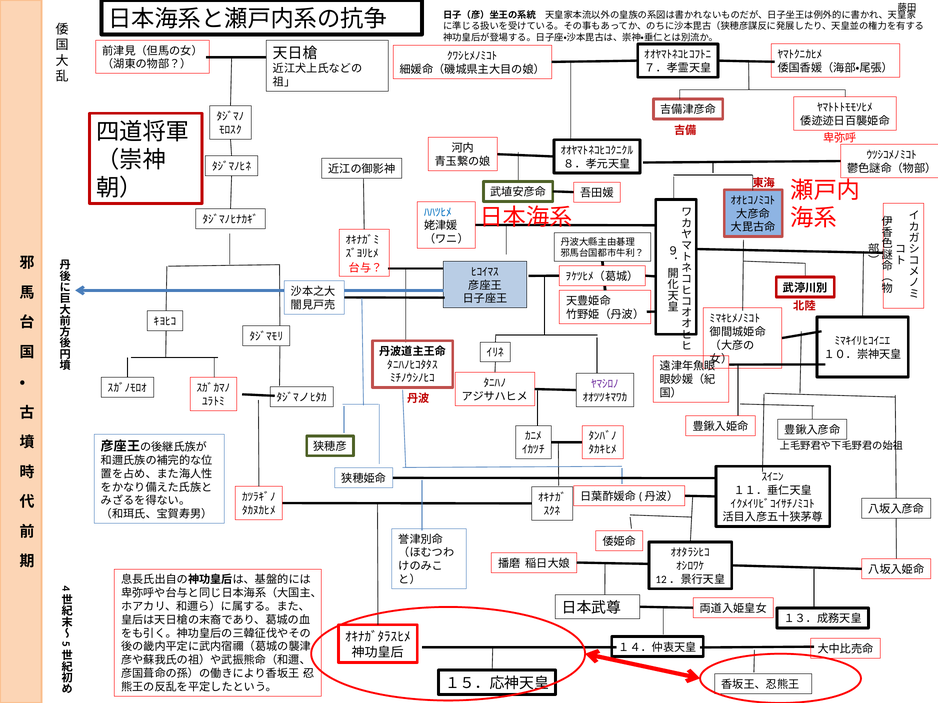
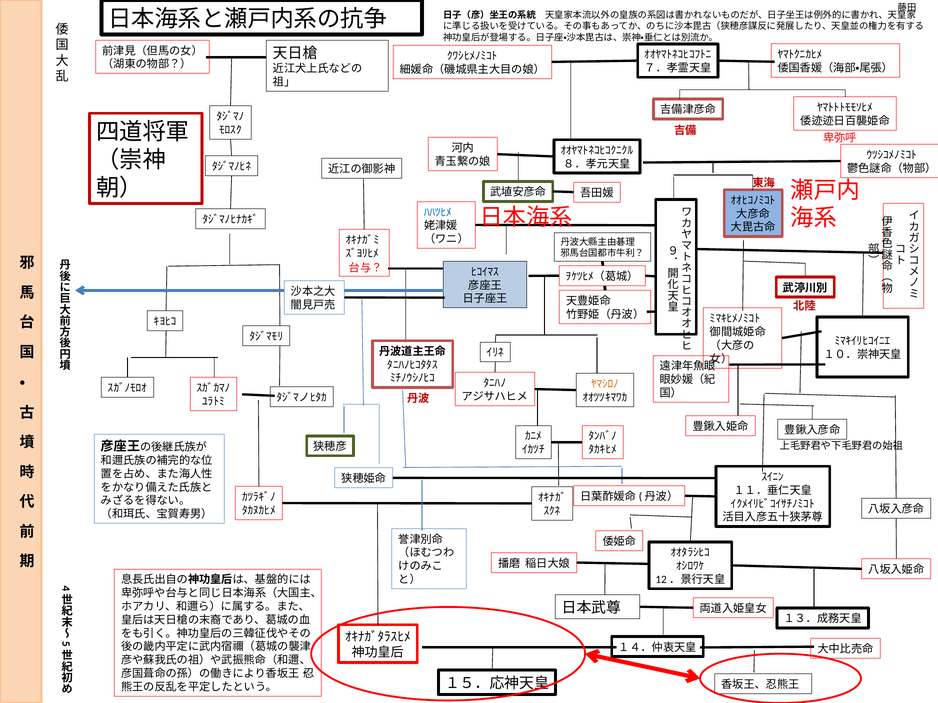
ﾔﾏｼﾛﾉ colour: purple -> orange
